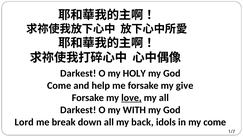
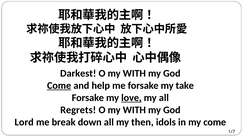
HOLY at (134, 73): HOLY -> WITH
Come at (59, 85) underline: none -> present
give: give -> take
Darkest at (78, 110): Darkest -> Regrets
back: back -> then
